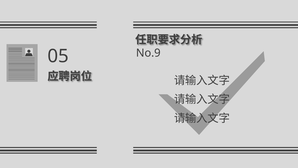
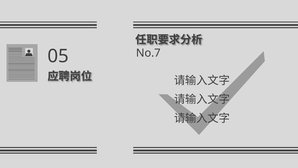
No.9: No.9 -> No.7
